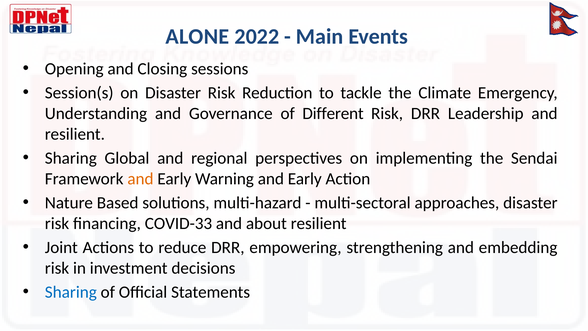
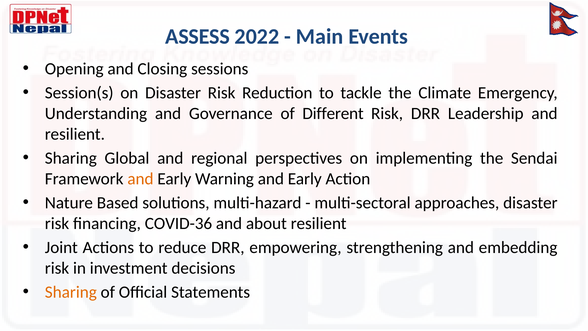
ALONE: ALONE -> ASSESS
COVID-33: COVID-33 -> COVID-36
Sharing at (71, 292) colour: blue -> orange
